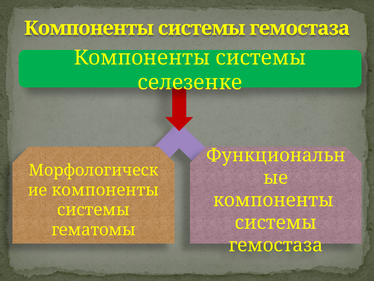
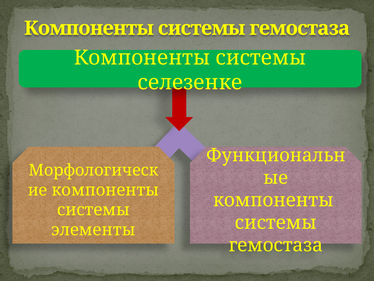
гематомы: гематомы -> элементы
